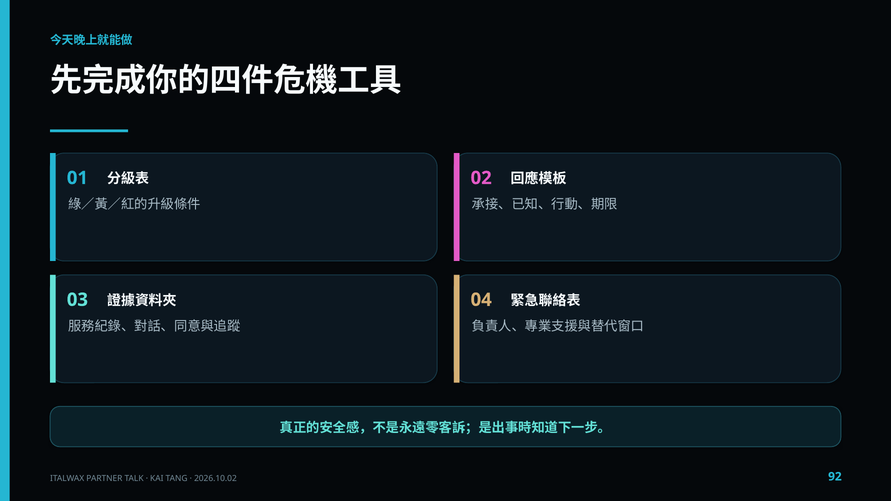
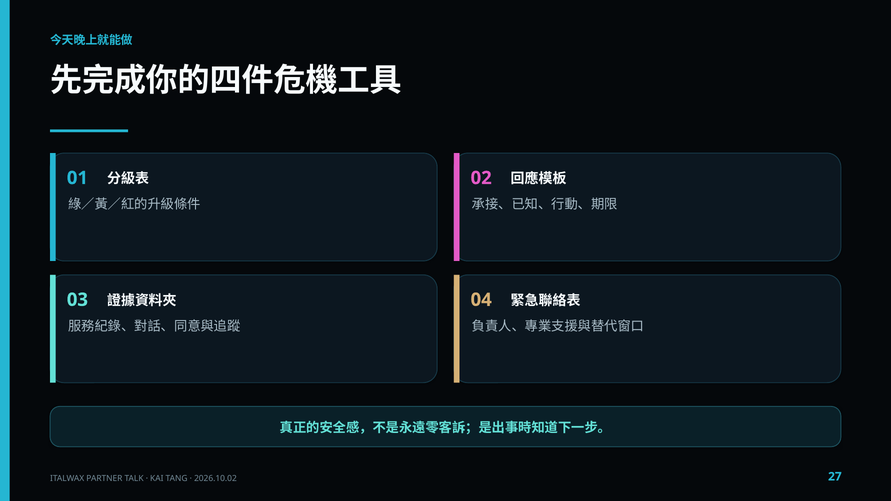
92: 92 -> 27
